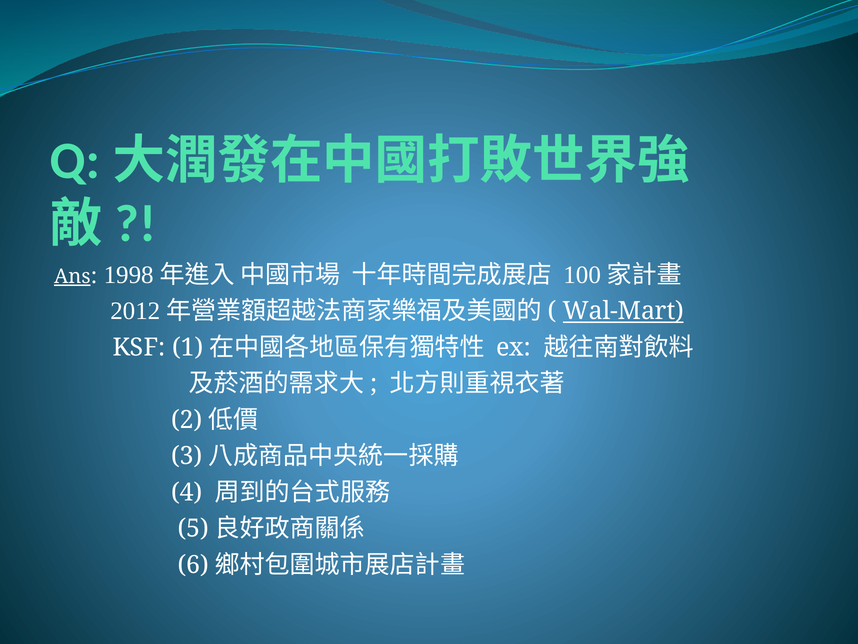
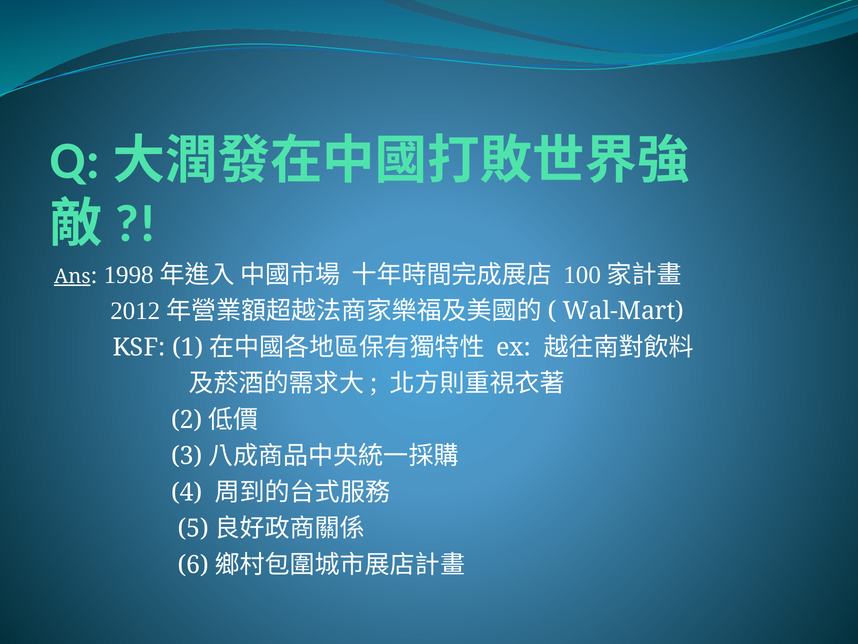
Wal-Mart underline: present -> none
